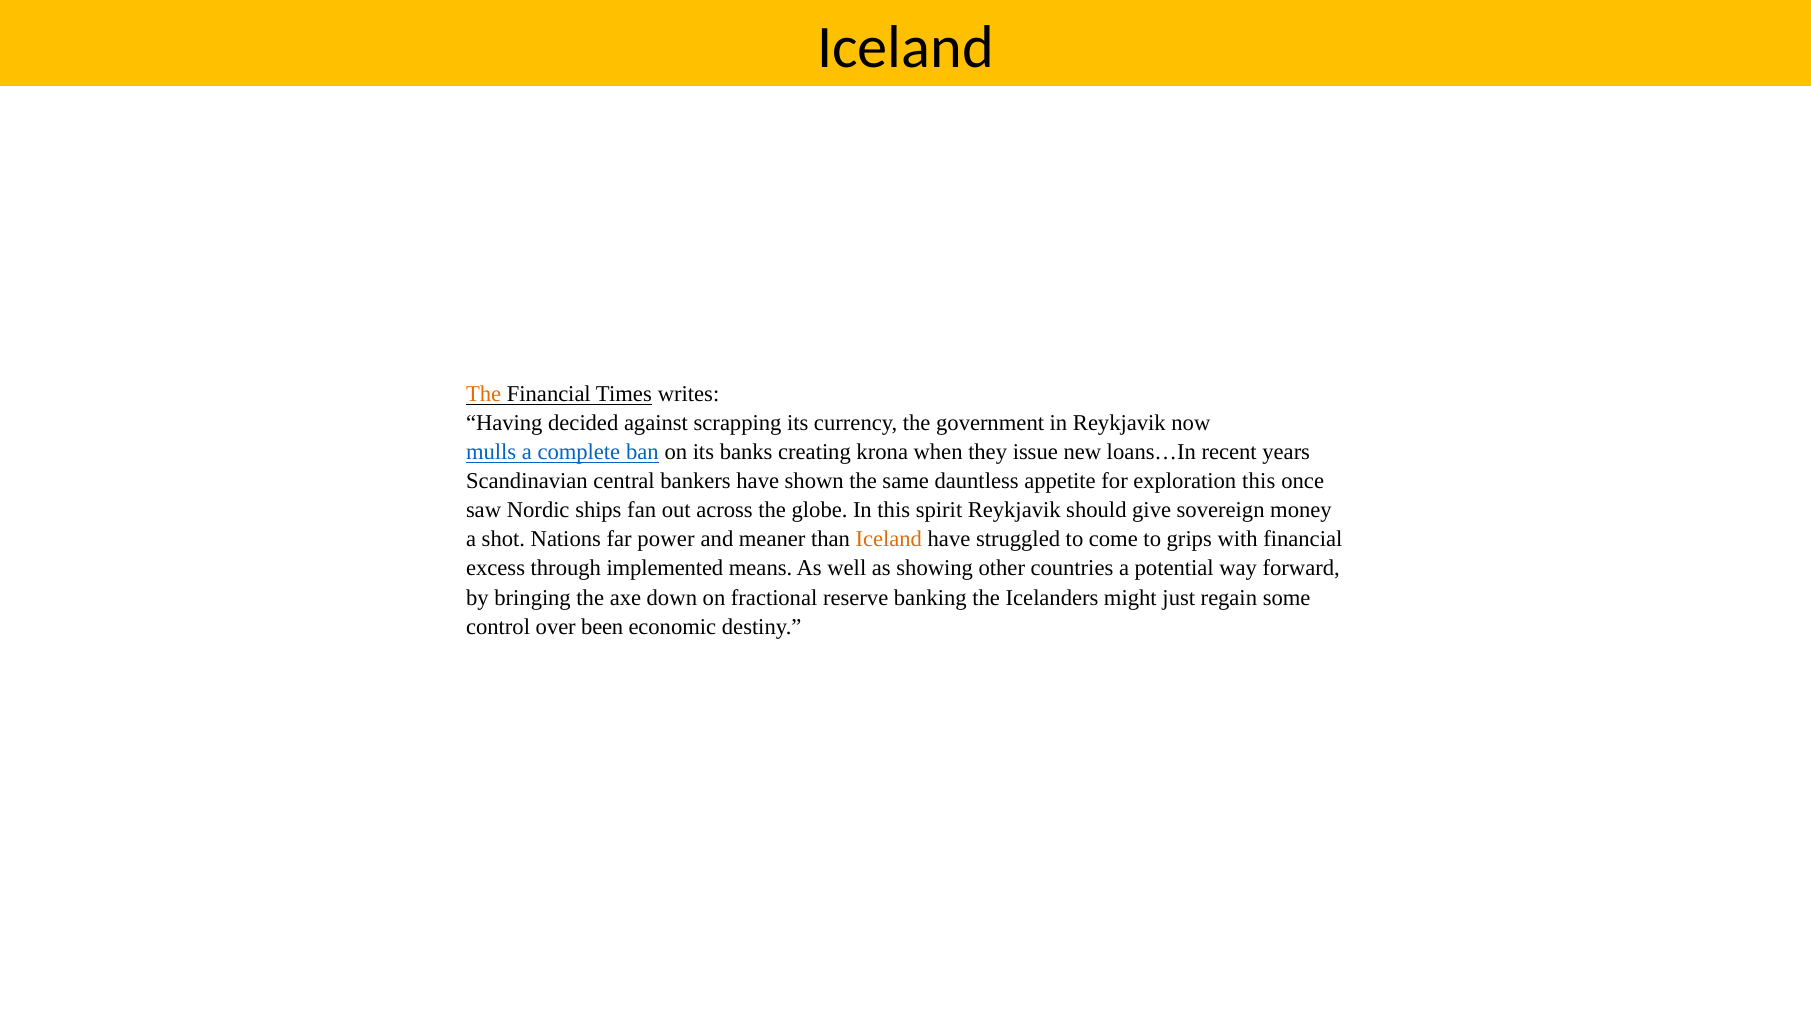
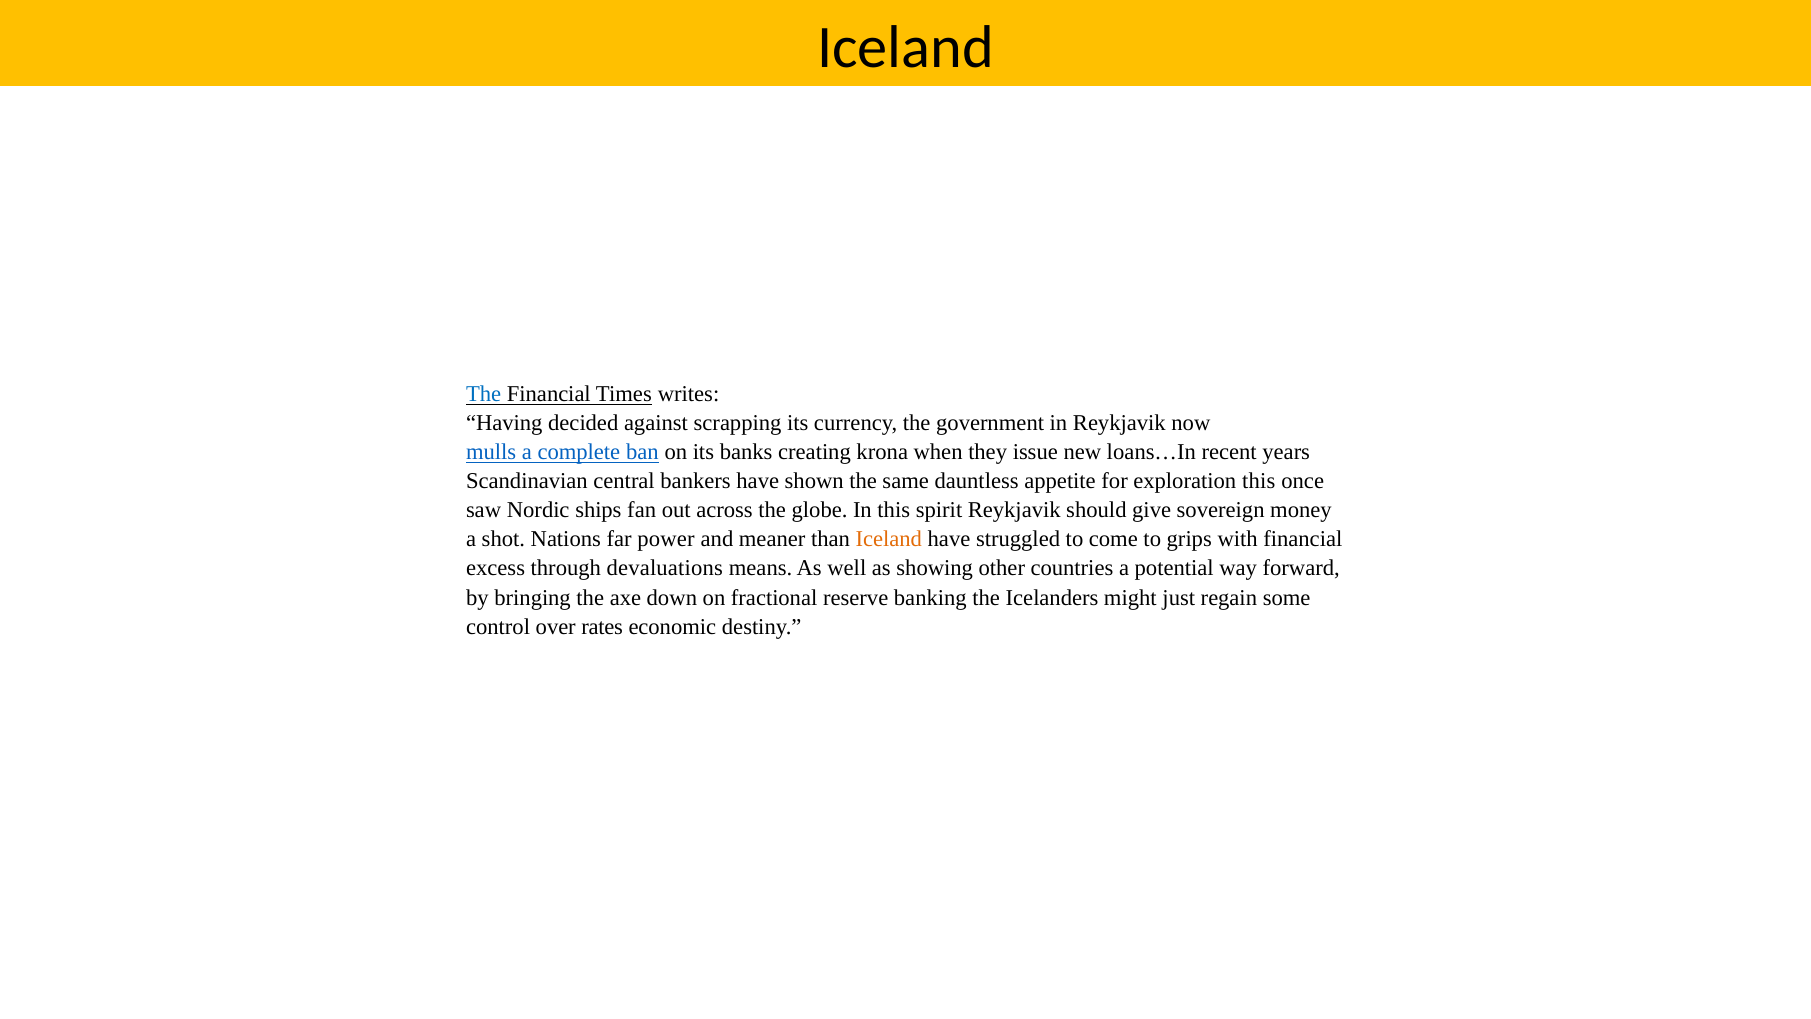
The at (484, 394) colour: orange -> blue
implemented: implemented -> devaluations
been: been -> rates
